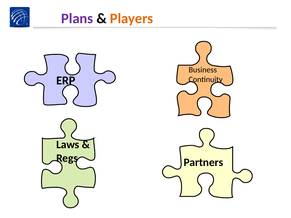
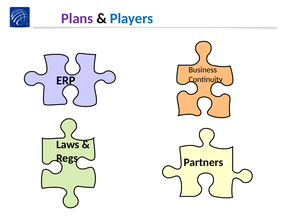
Players colour: orange -> blue
